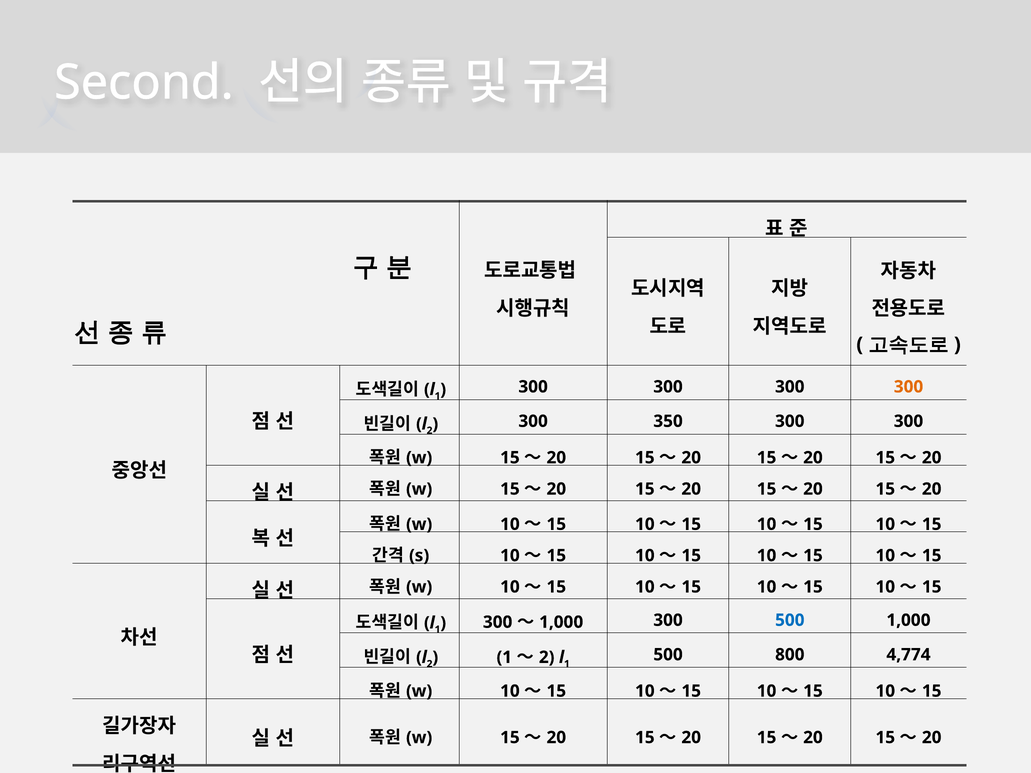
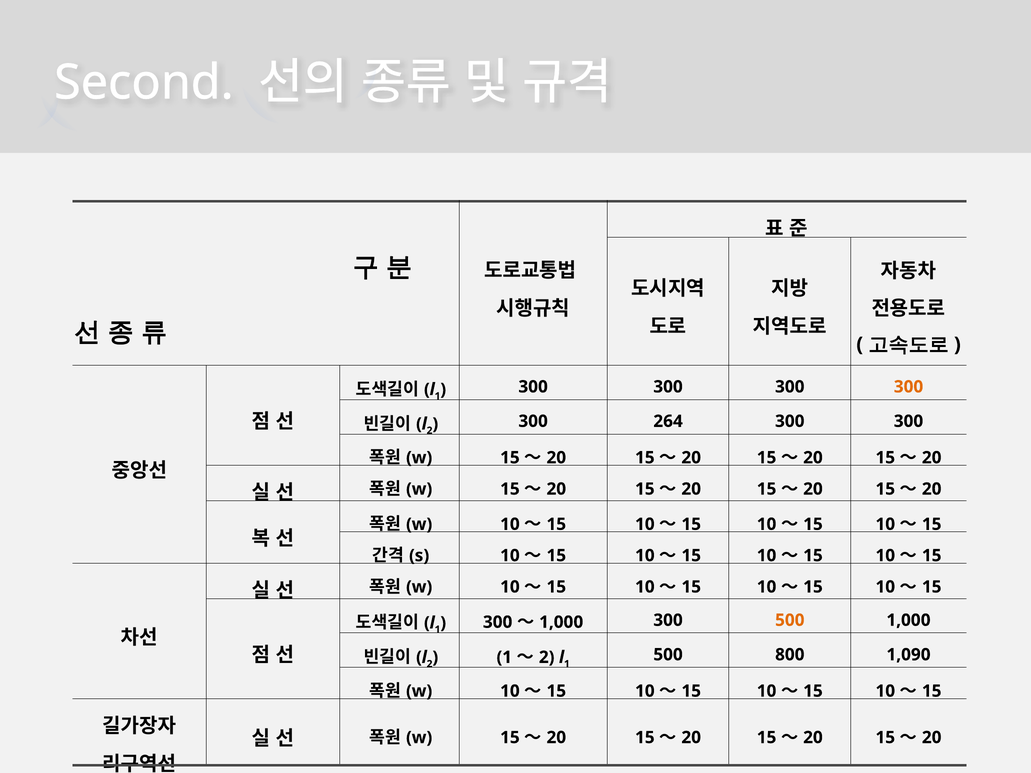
350: 350 -> 264
500 at (790, 620) colour: blue -> orange
4,774: 4,774 -> 1,090
